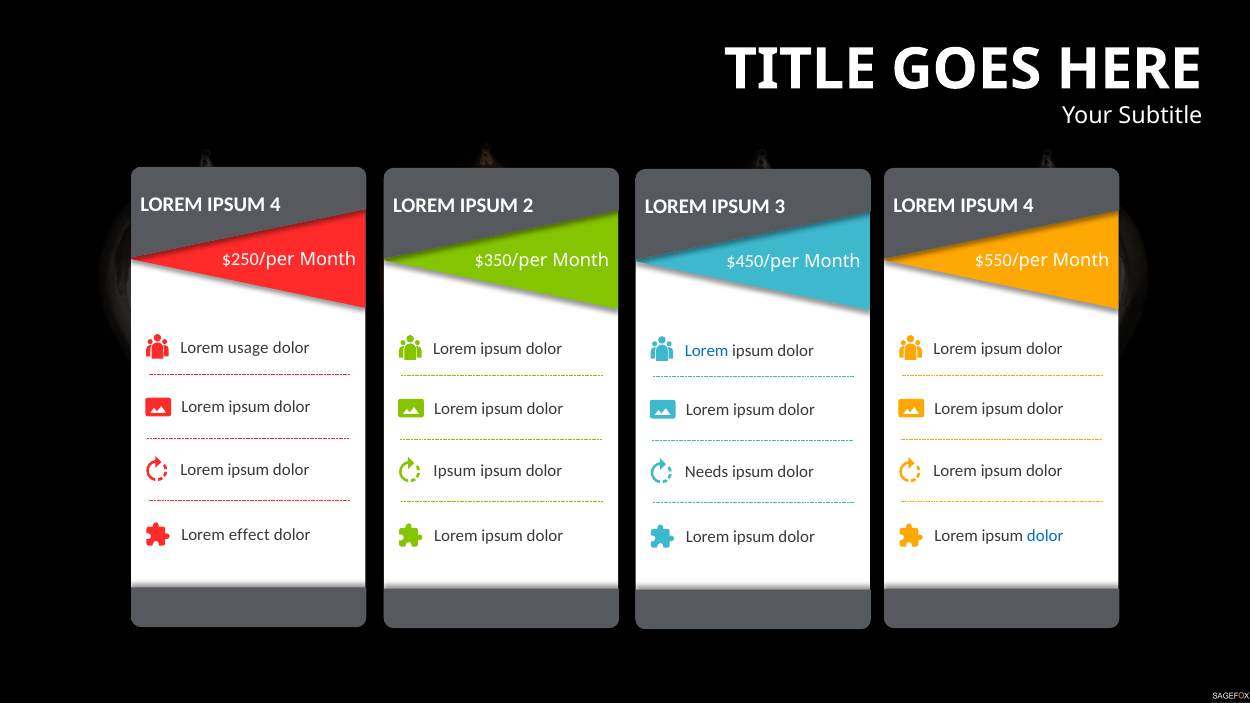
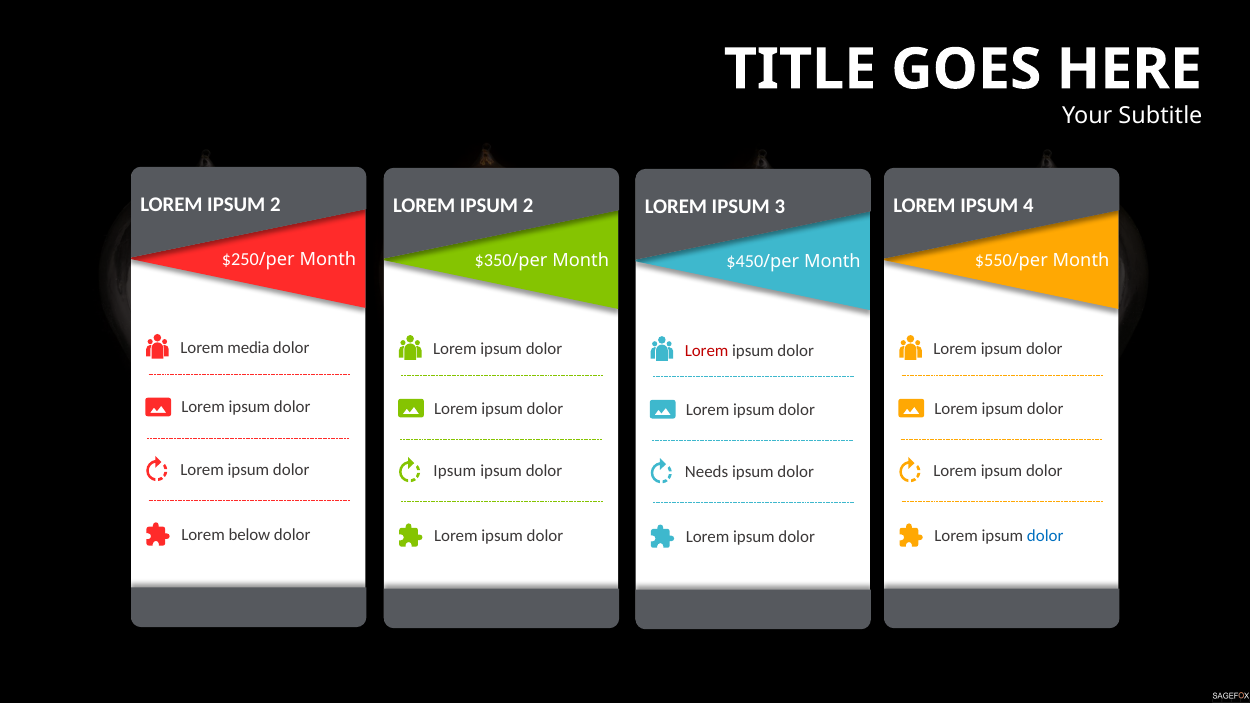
4 at (275, 204): 4 -> 2
usage: usage -> media
Lorem at (707, 350) colour: blue -> red
effect: effect -> below
